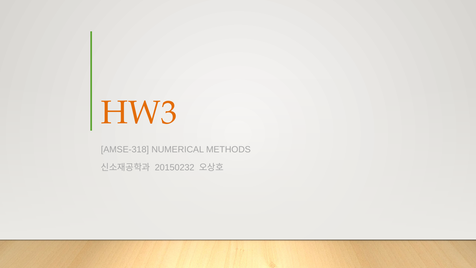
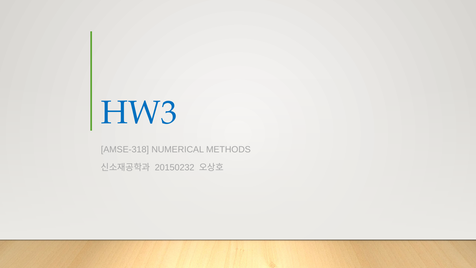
HW3 colour: orange -> blue
